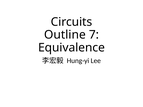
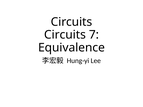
Outline at (65, 35): Outline -> Circuits
